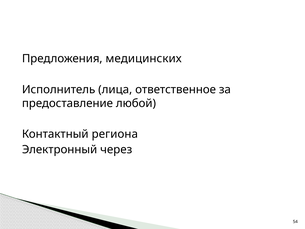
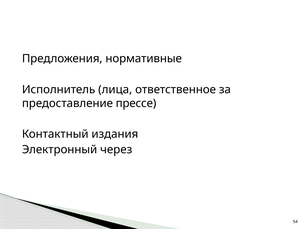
медицинских: медицинских -> нормативные
любой: любой -> прессе
региона: региона -> издания
